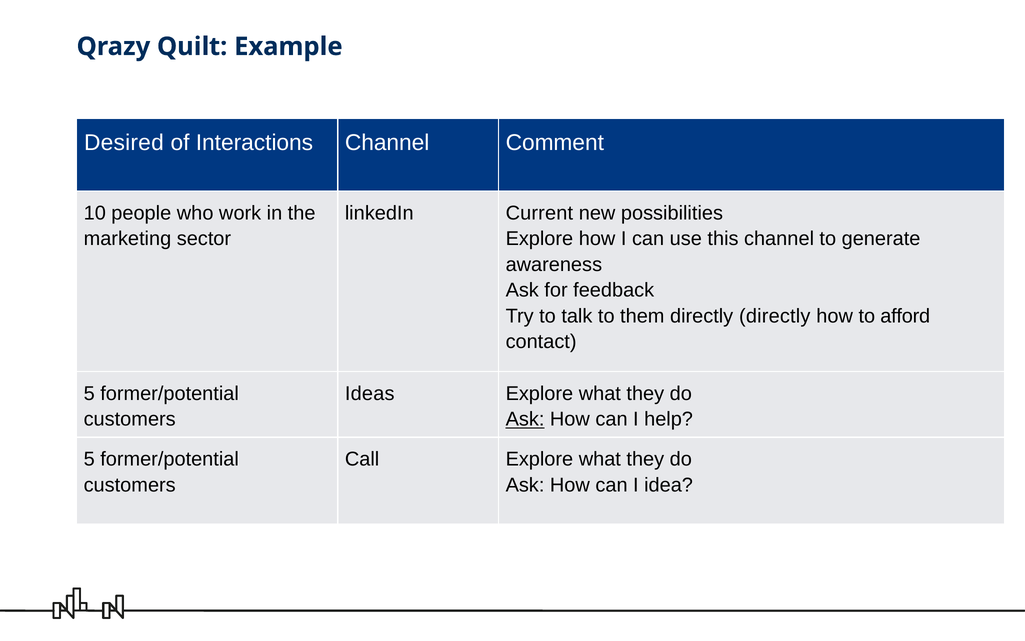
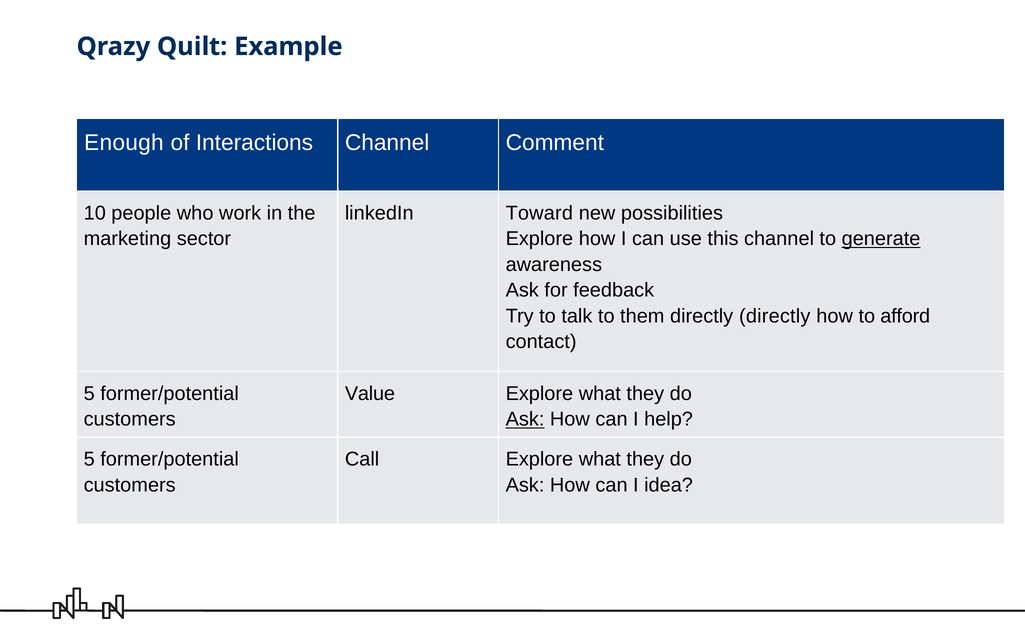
Desired: Desired -> Enough
Current: Current -> Toward
generate underline: none -> present
Ideas: Ideas -> Value
